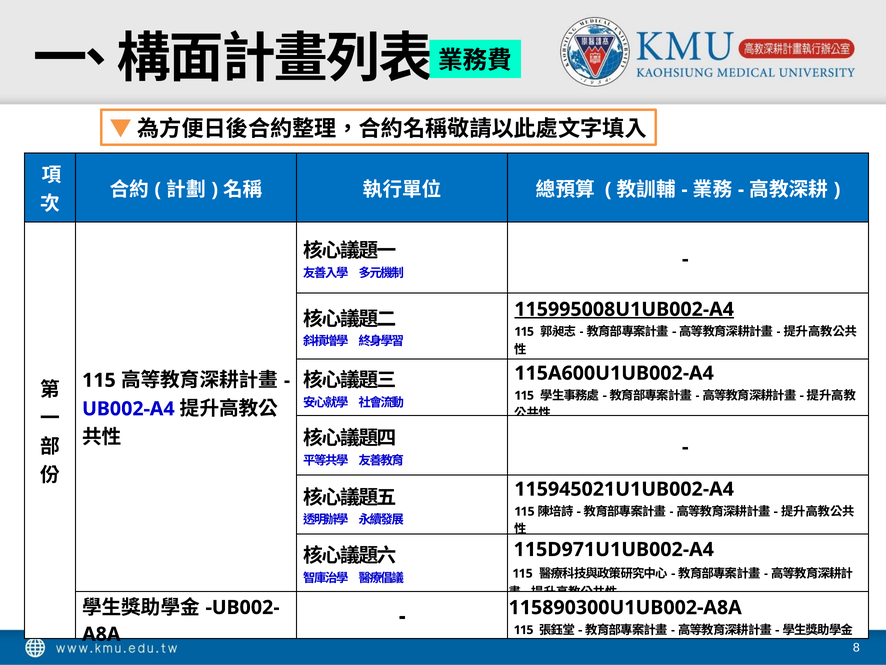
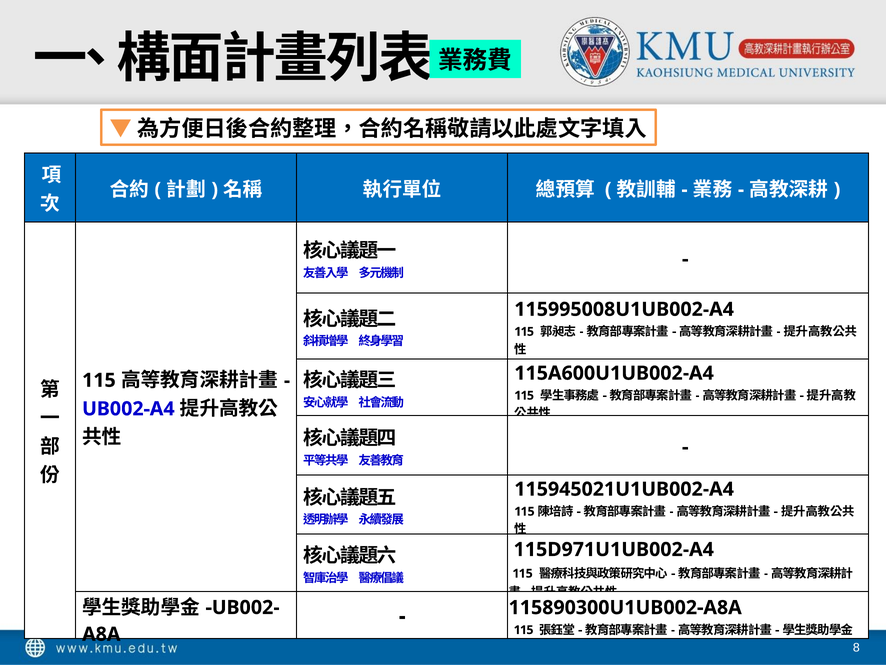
115995008U1UB002-A4 underline: present -> none
